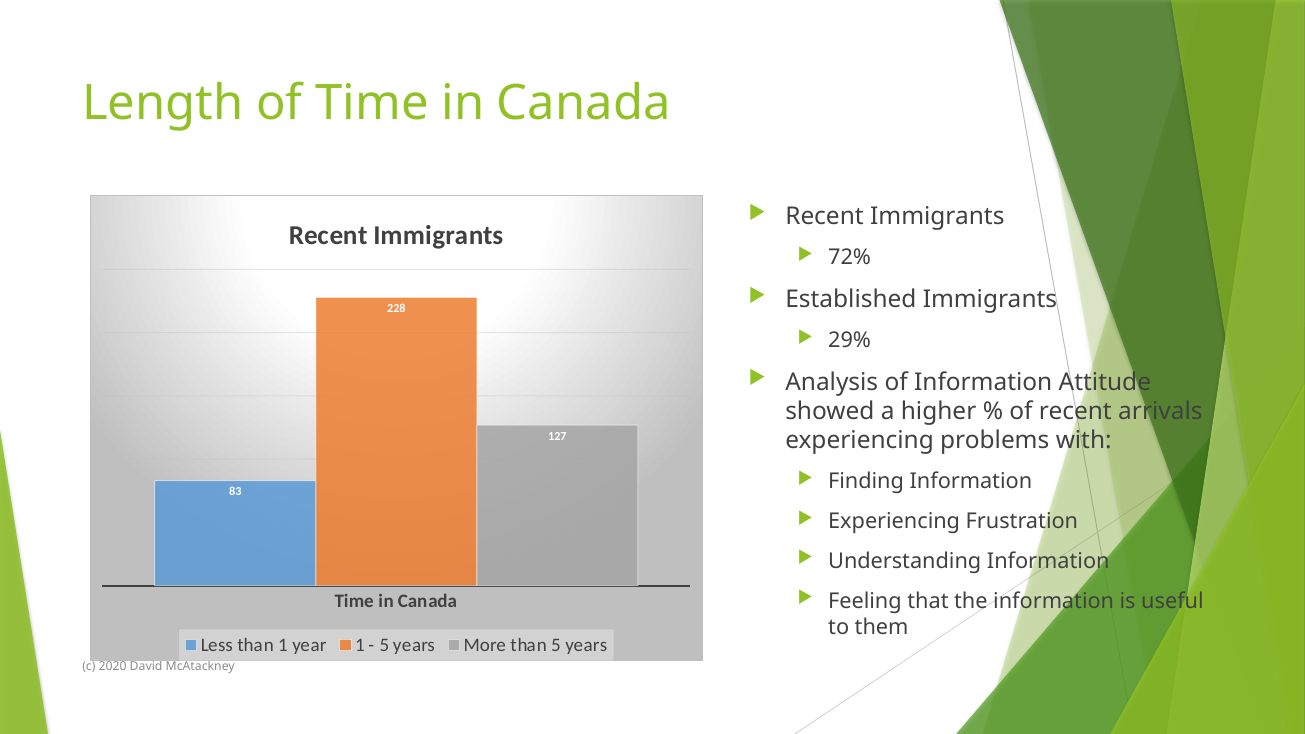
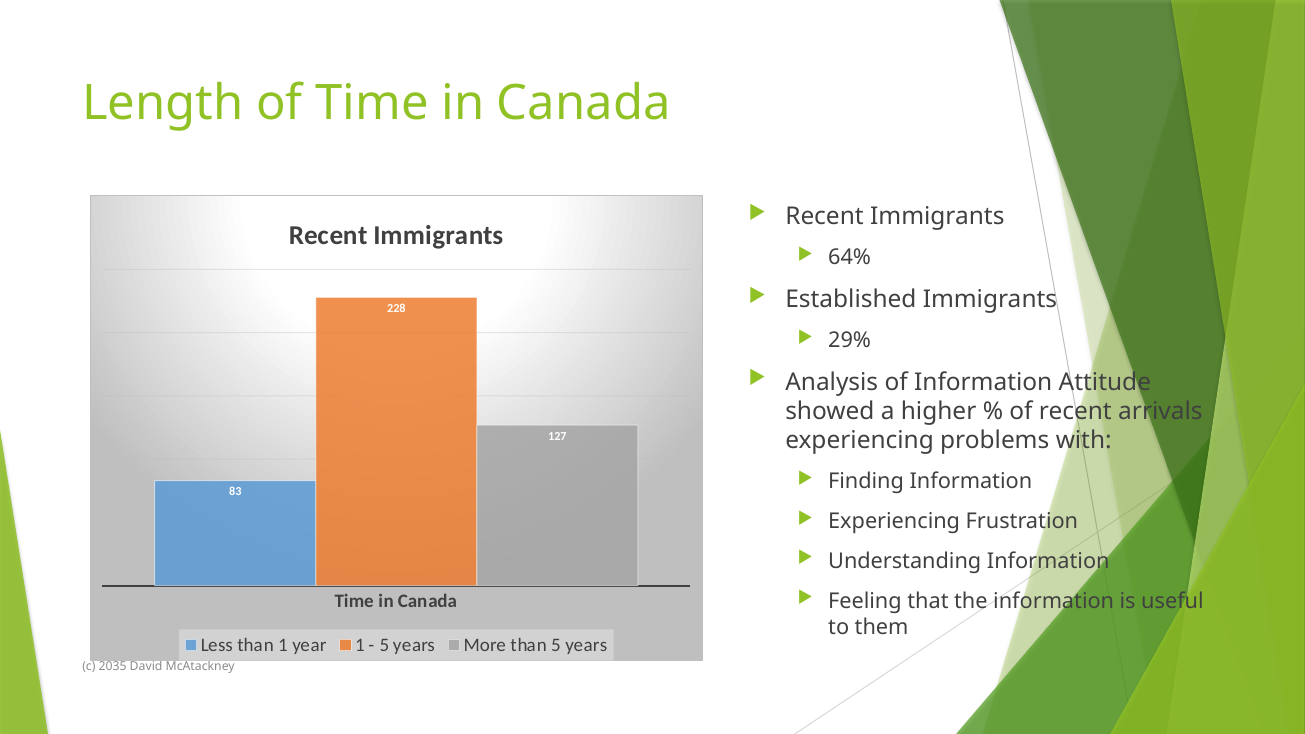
72%: 72% -> 64%
2020: 2020 -> 2035
